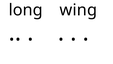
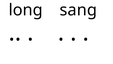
wing: wing -> sang
